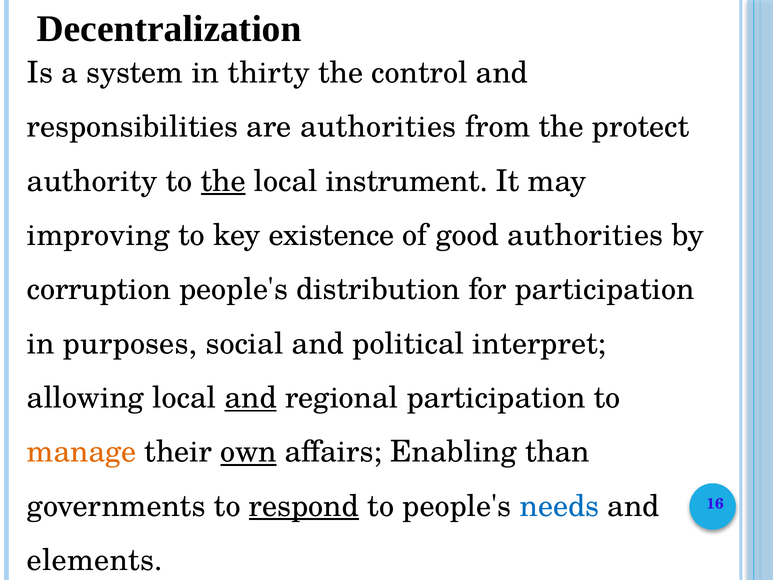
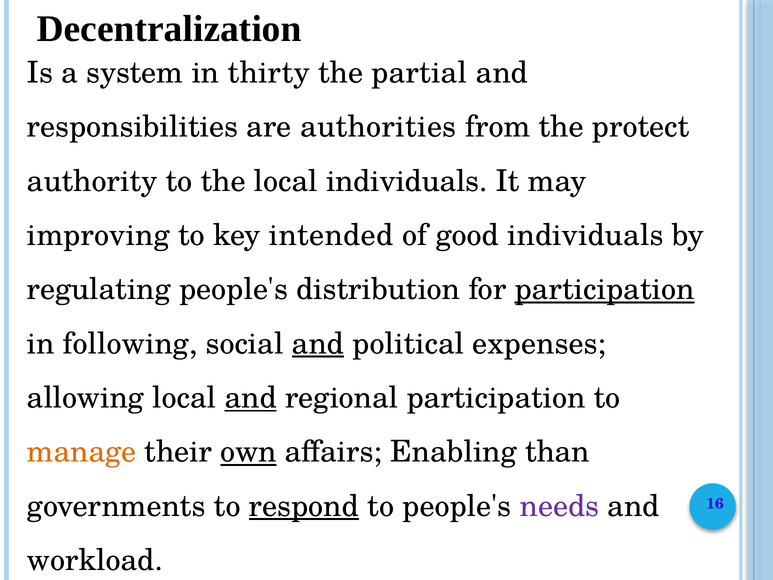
control: control -> partial
the at (223, 181) underline: present -> none
local instrument: instrument -> individuals
existence: existence -> intended
good authorities: authorities -> individuals
corruption: corruption -> regulating
participation at (605, 289) underline: none -> present
purposes: purposes -> following
and at (318, 344) underline: none -> present
interpret: interpret -> expenses
needs colour: blue -> purple
elements: elements -> workload
